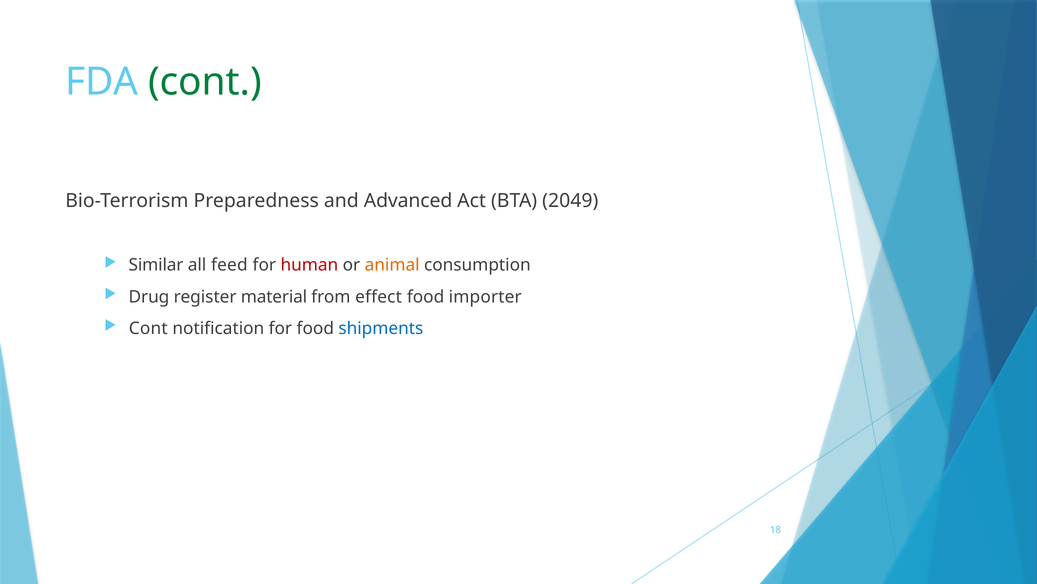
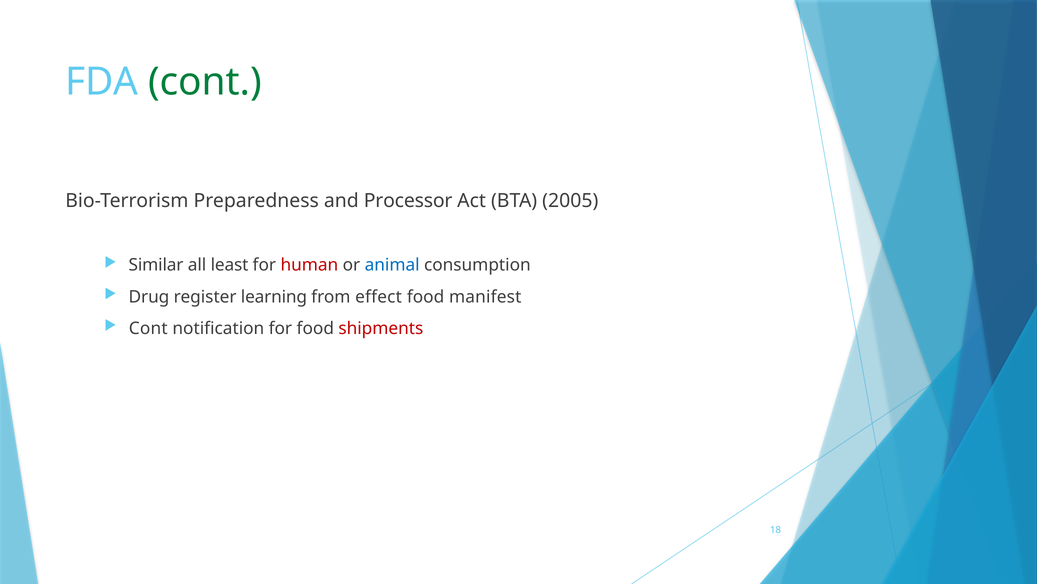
Advanced: Advanced -> Processor
2049: 2049 -> 2005
feed: feed -> least
animal colour: orange -> blue
material: material -> learning
importer: importer -> manifest
shipments colour: blue -> red
